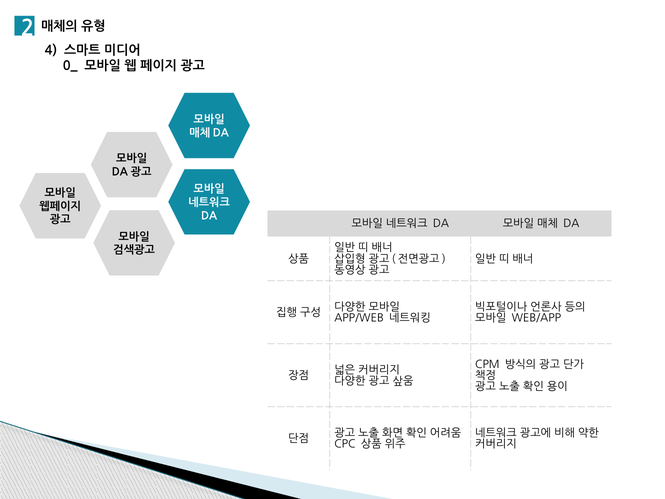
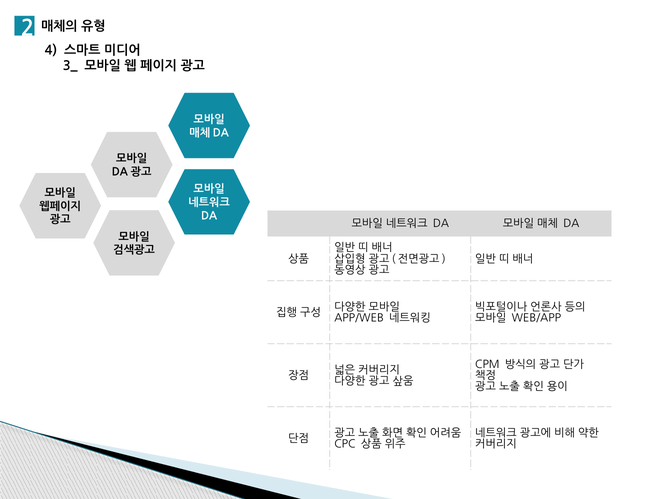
0_: 0_ -> 3_
